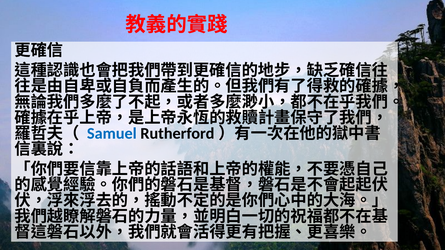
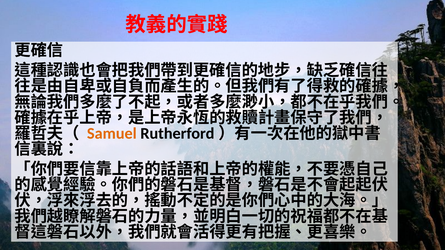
Samuel colour: blue -> orange
